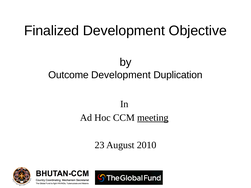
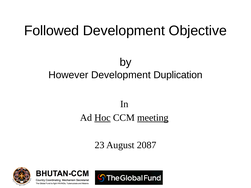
Finalized: Finalized -> Followed
Outcome: Outcome -> However
Hoc underline: none -> present
2010: 2010 -> 2087
